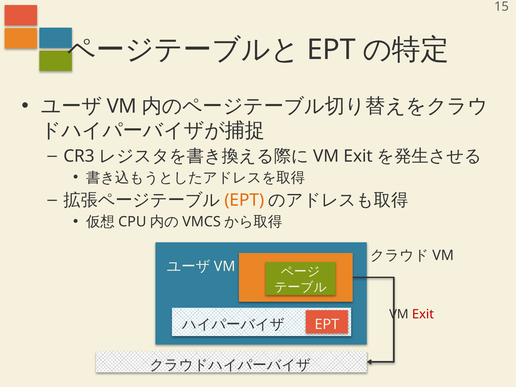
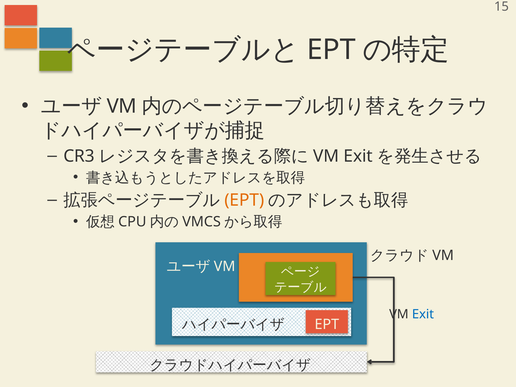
Exit at (423, 314) colour: red -> blue
